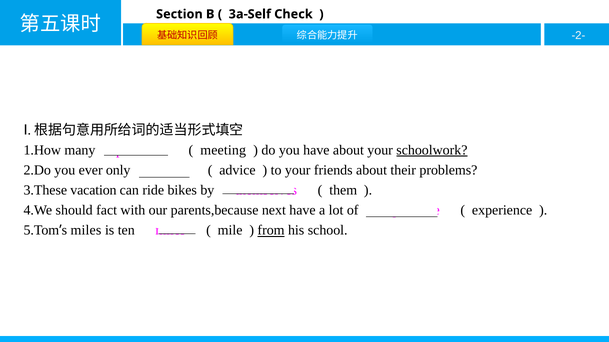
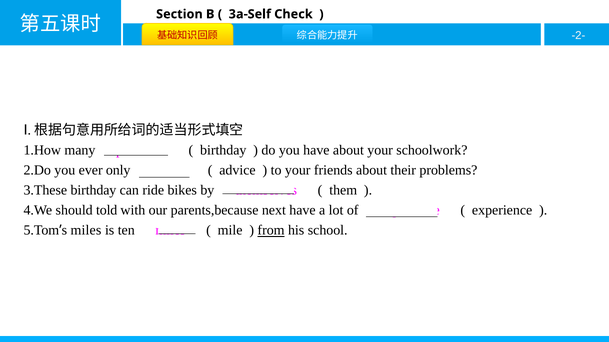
meeting at (223, 150): meeting -> birthday
schoolwork underline: present -> none
3.These vacation: vacation -> birthday
fact: fact -> told
